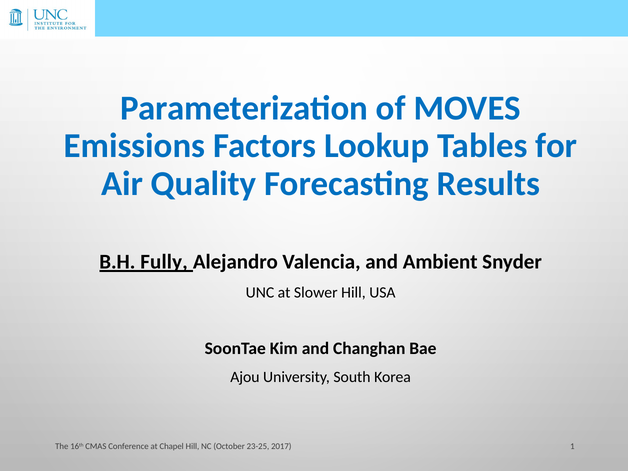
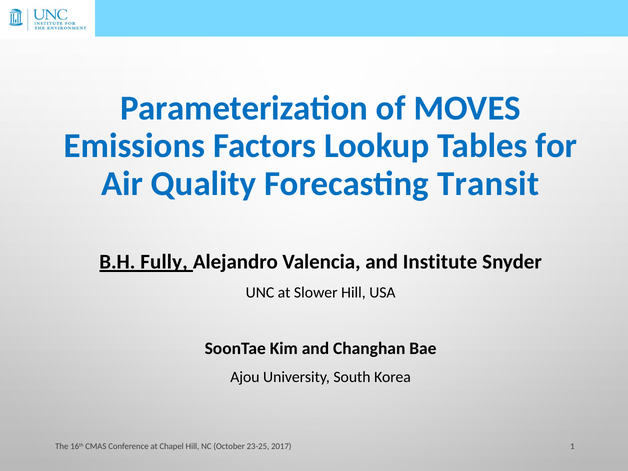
Results: Results -> Transit
Ambient: Ambient -> Institute
